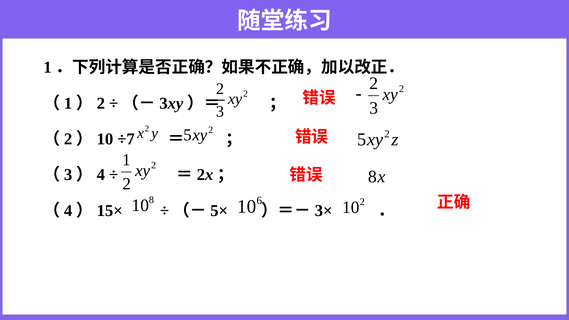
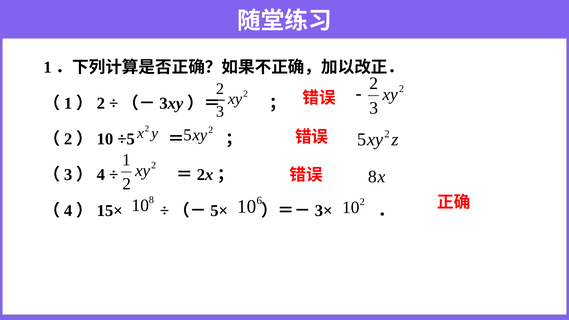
÷7: ÷7 -> ÷5
